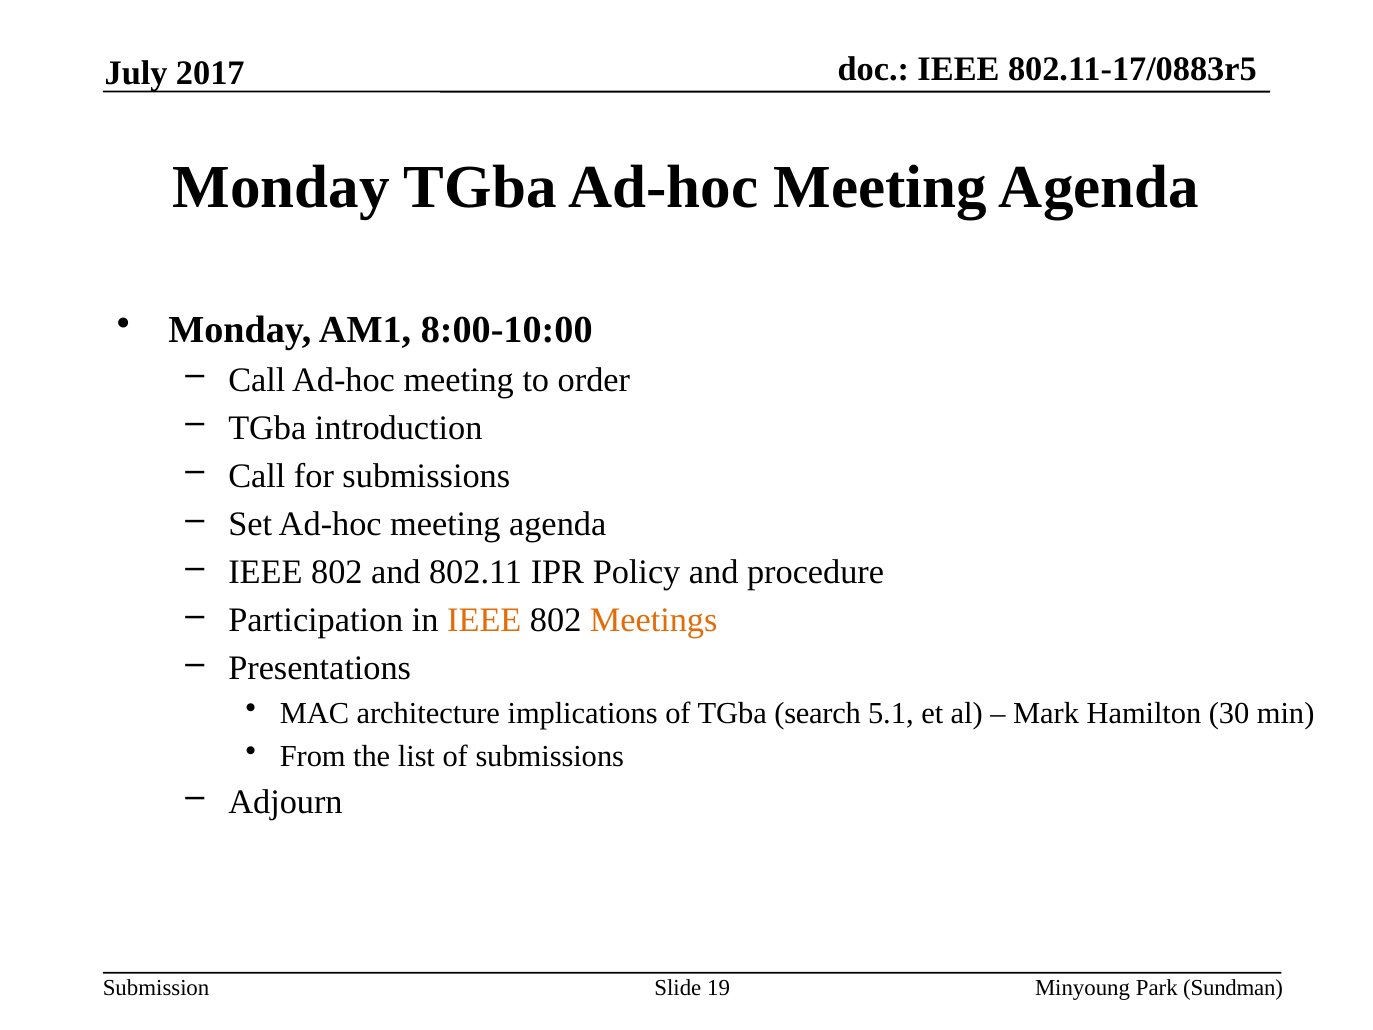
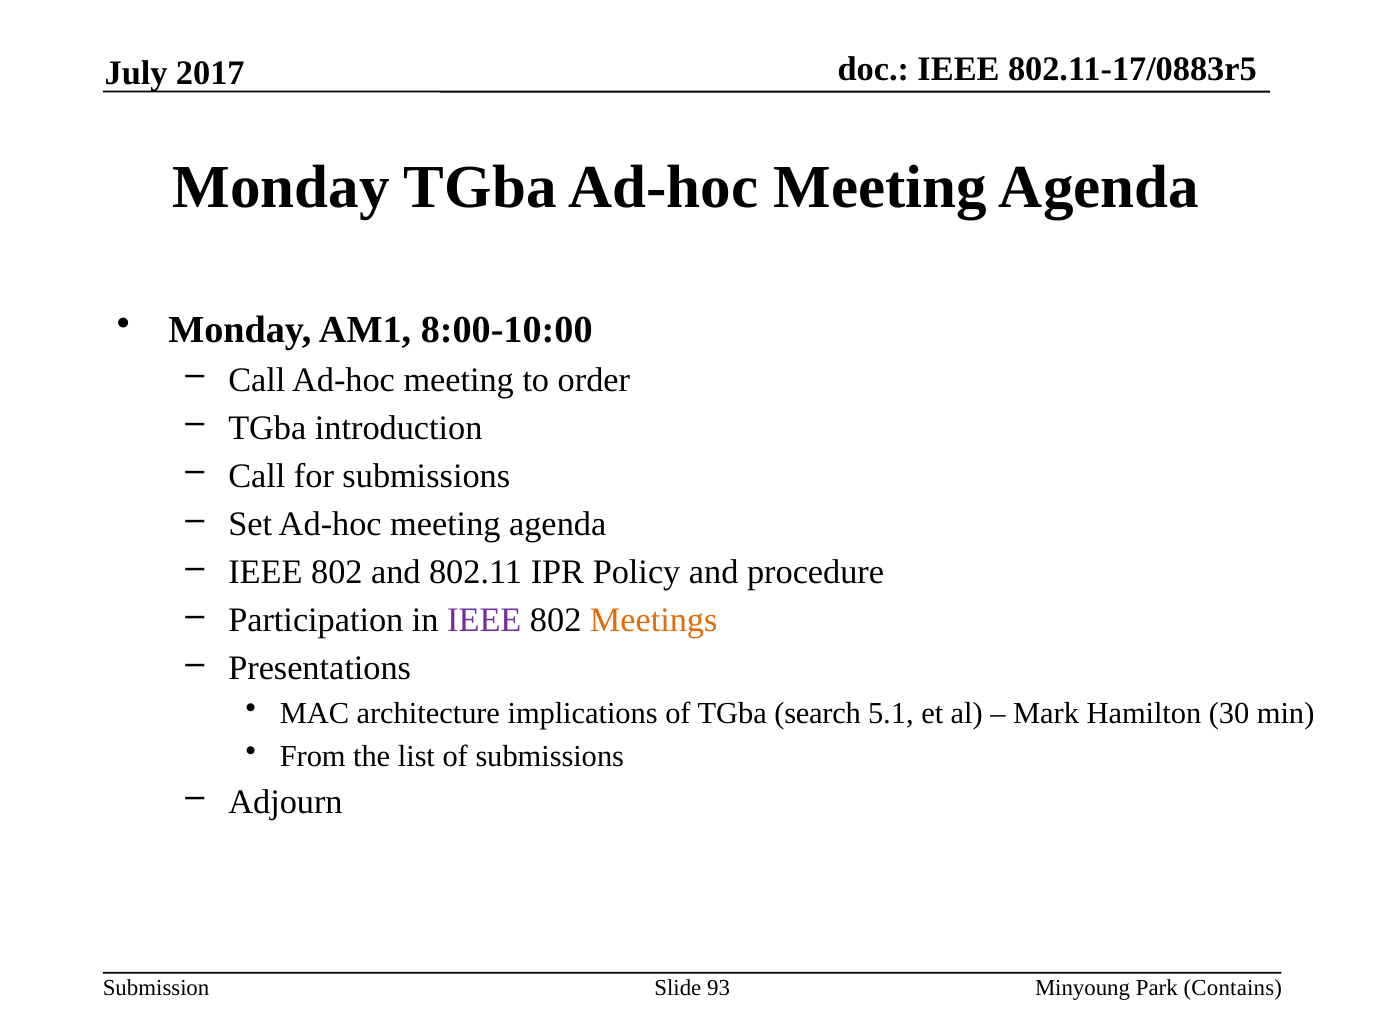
IEEE at (484, 620) colour: orange -> purple
19: 19 -> 93
Sundman: Sundman -> Contains
